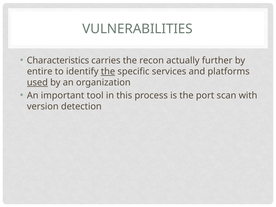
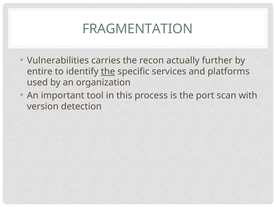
VULNERABILITIES: VULNERABILITIES -> FRAGMENTATION
Characteristics: Characteristics -> Vulnerabilities
used underline: present -> none
